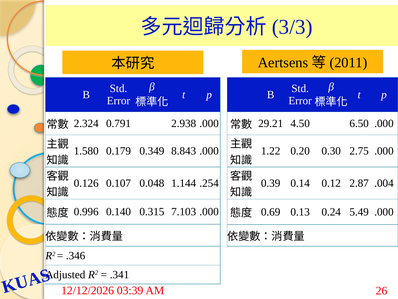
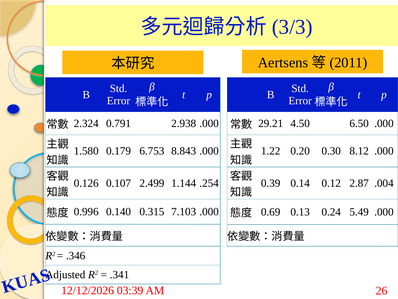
0.349: 0.349 -> 6.753
2.75: 2.75 -> 8.12
0.048: 0.048 -> 2.499
